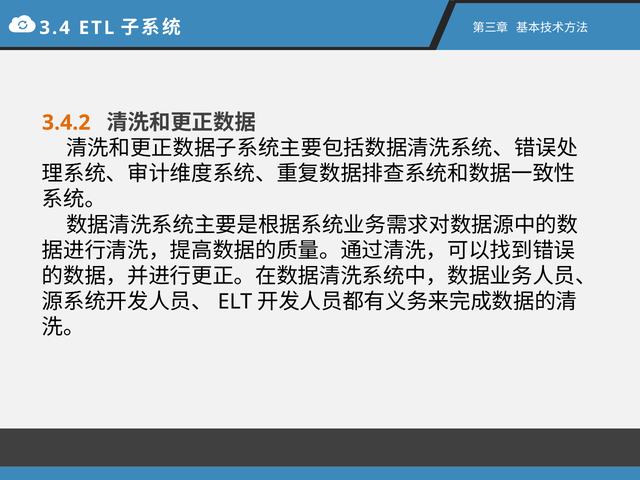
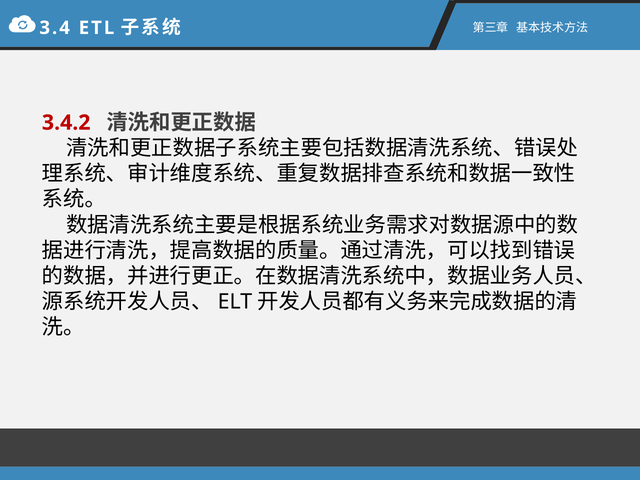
3.4.2 colour: orange -> red
